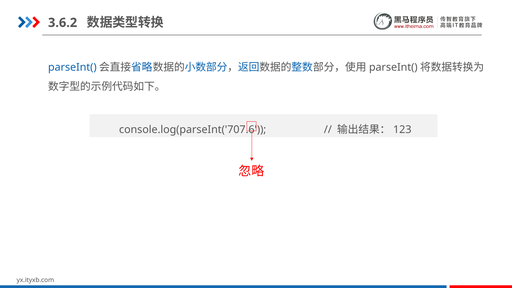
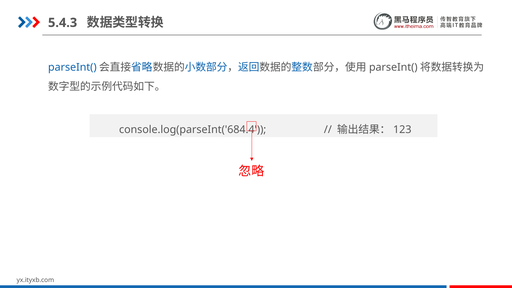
3.6.2: 3.6.2 -> 5.4.3
console.log(parseInt('707.6: console.log(parseInt('707.6 -> console.log(parseInt('684.4
